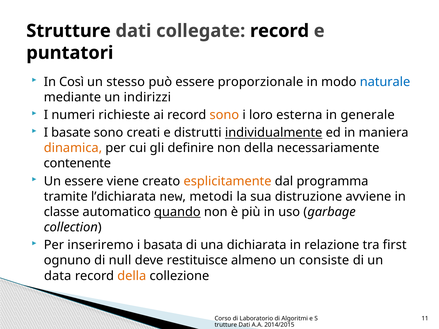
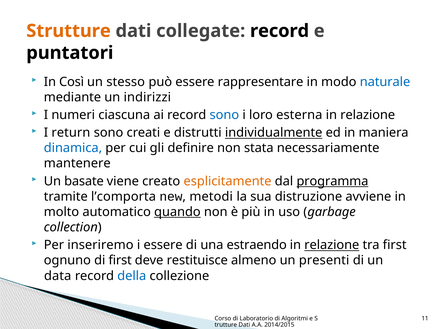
Strutture colour: black -> orange
proporzionale: proporzionale -> rappresentare
richieste: richieste -> ciascuna
sono at (224, 115) colour: orange -> blue
generale at (368, 115): generale -> relazione
basate: basate -> return
dinamica colour: orange -> blue
non della: della -> stata
contenente: contenente -> mantenere
Un essere: essere -> basate
programma underline: none -> present
l’dichiarata: l’dichiarata -> l’comporta
classe: classe -> molto
i basata: basata -> essere
dichiarata: dichiarata -> estraendo
relazione at (332, 245) underline: none -> present
di null: null -> first
consiste: consiste -> presenti
della at (132, 276) colour: orange -> blue
